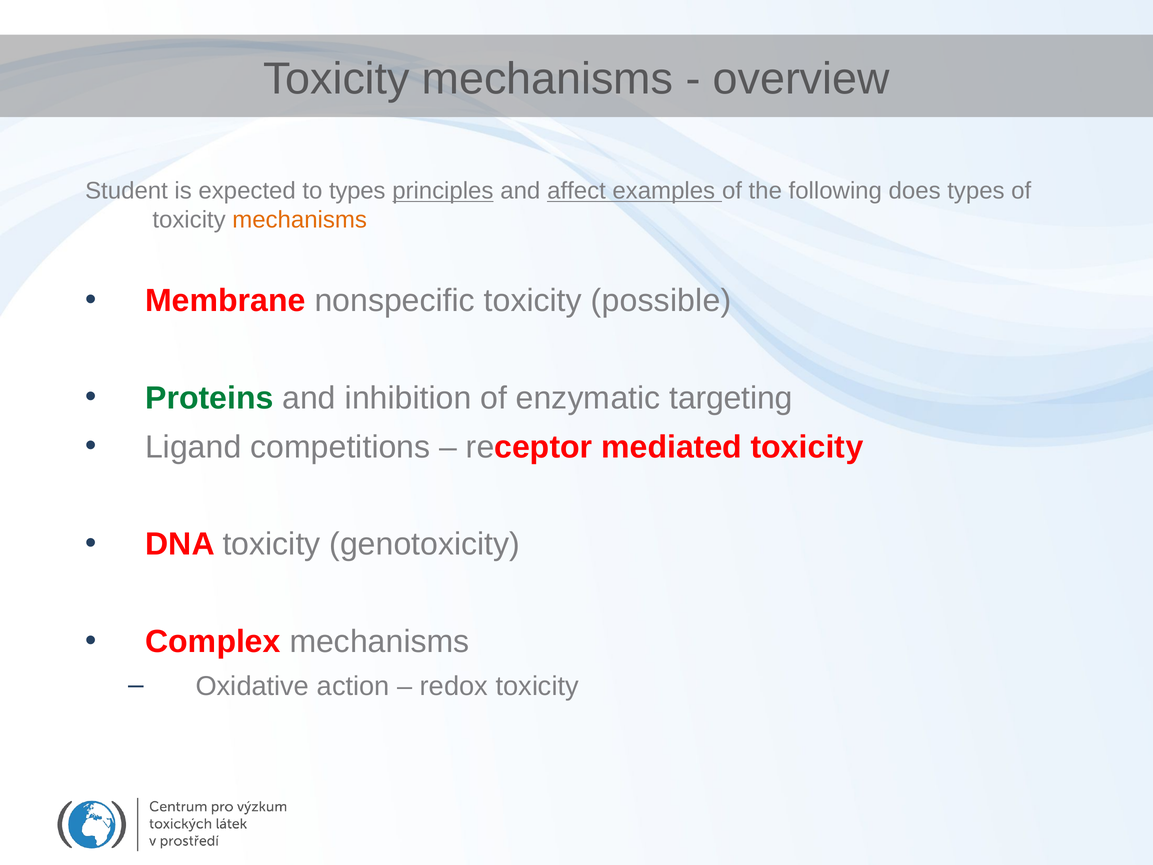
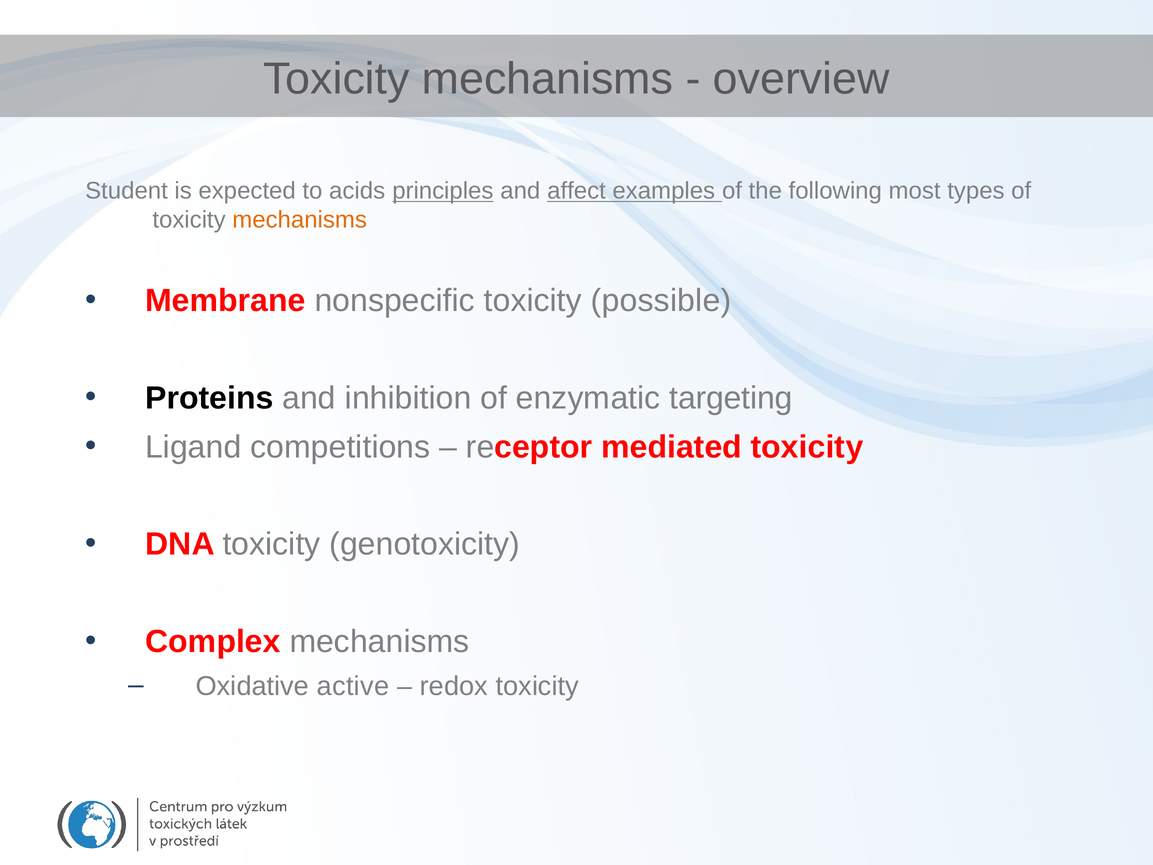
to types: types -> acids
does: does -> most
Proteins colour: green -> black
action: action -> active
